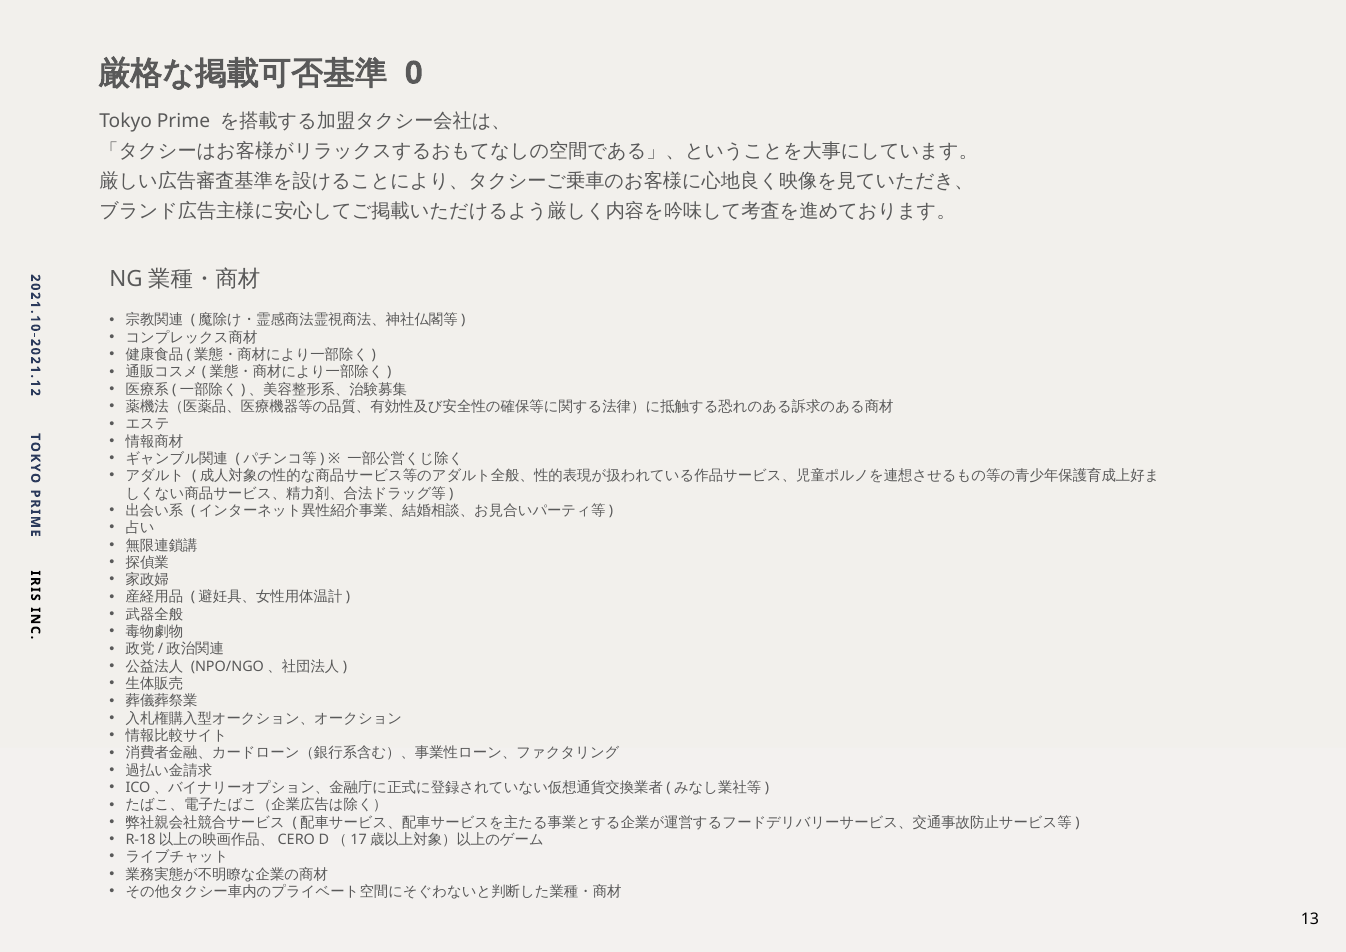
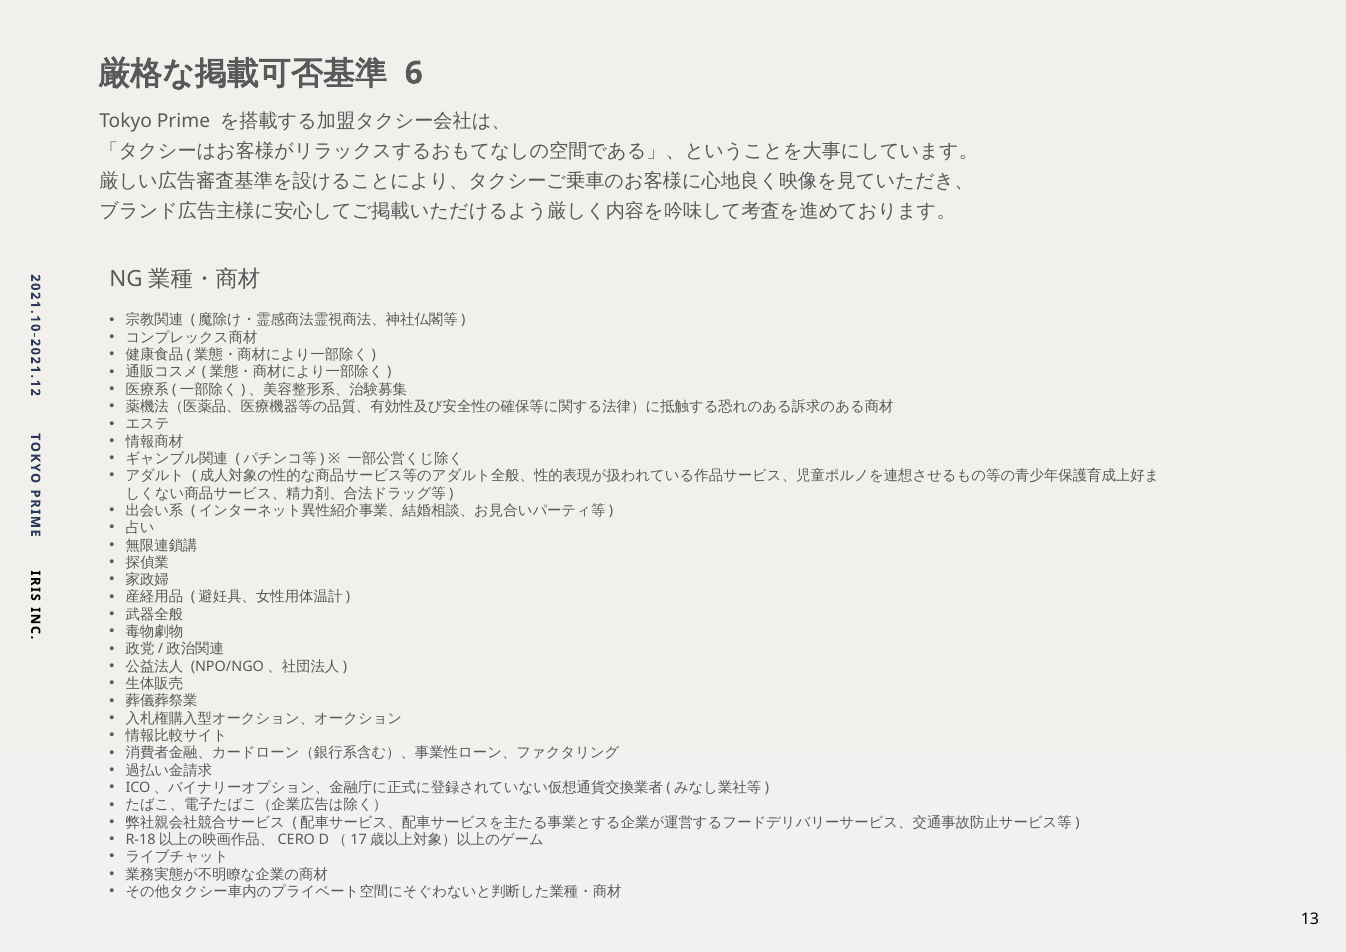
0 at (414, 73): 0 -> 6
